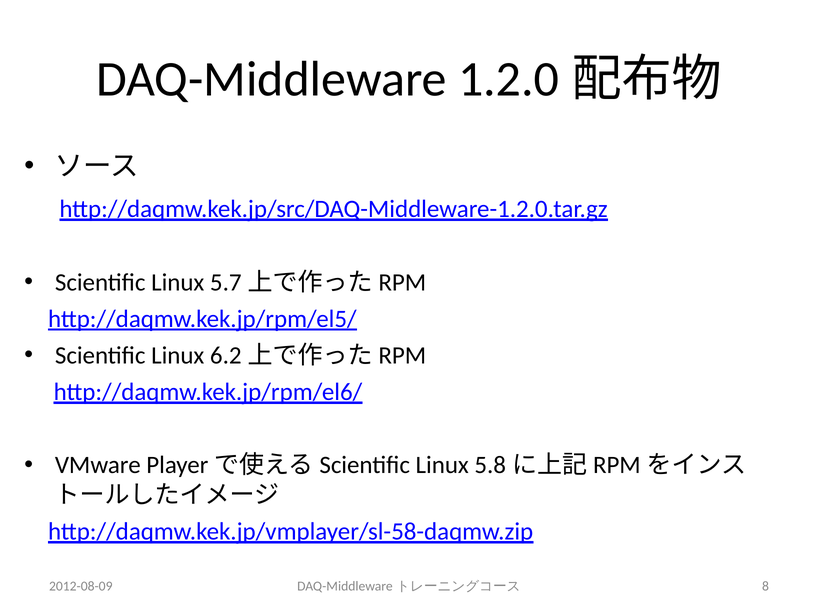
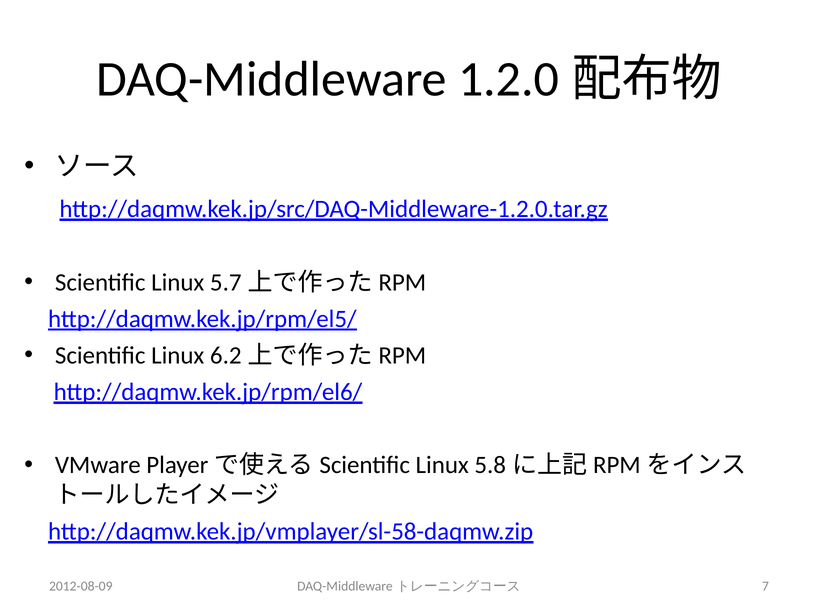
8: 8 -> 7
